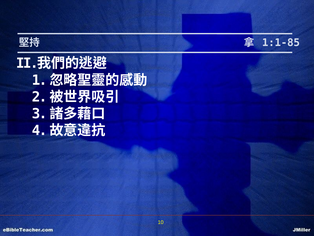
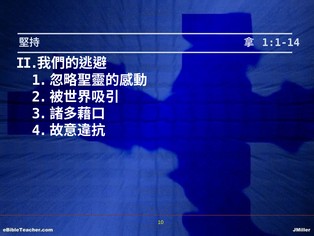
1:1-85: 1:1-85 -> 1:1-14
